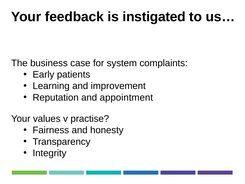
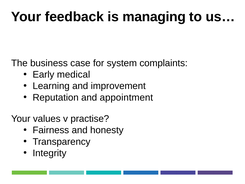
instigated: instigated -> managing
patients: patients -> medical
